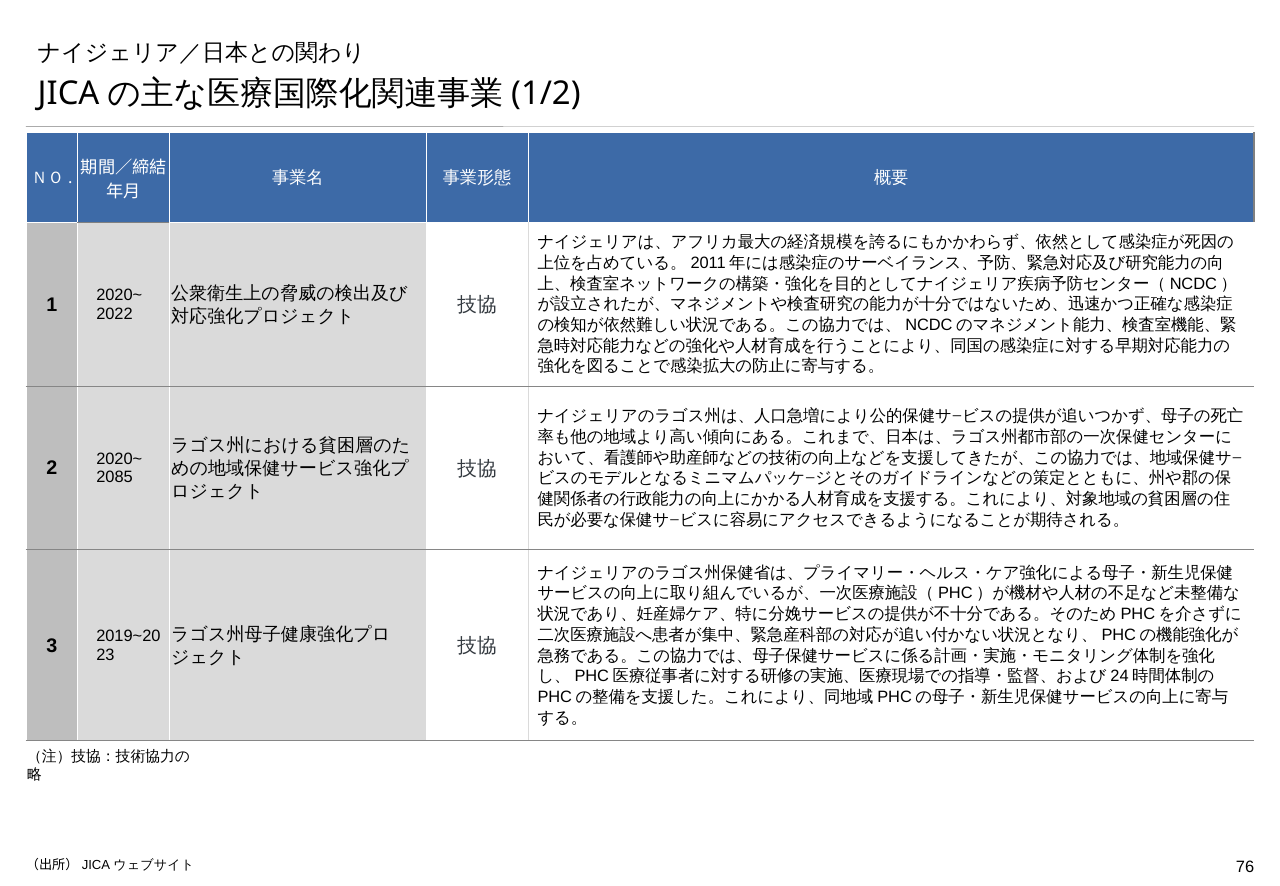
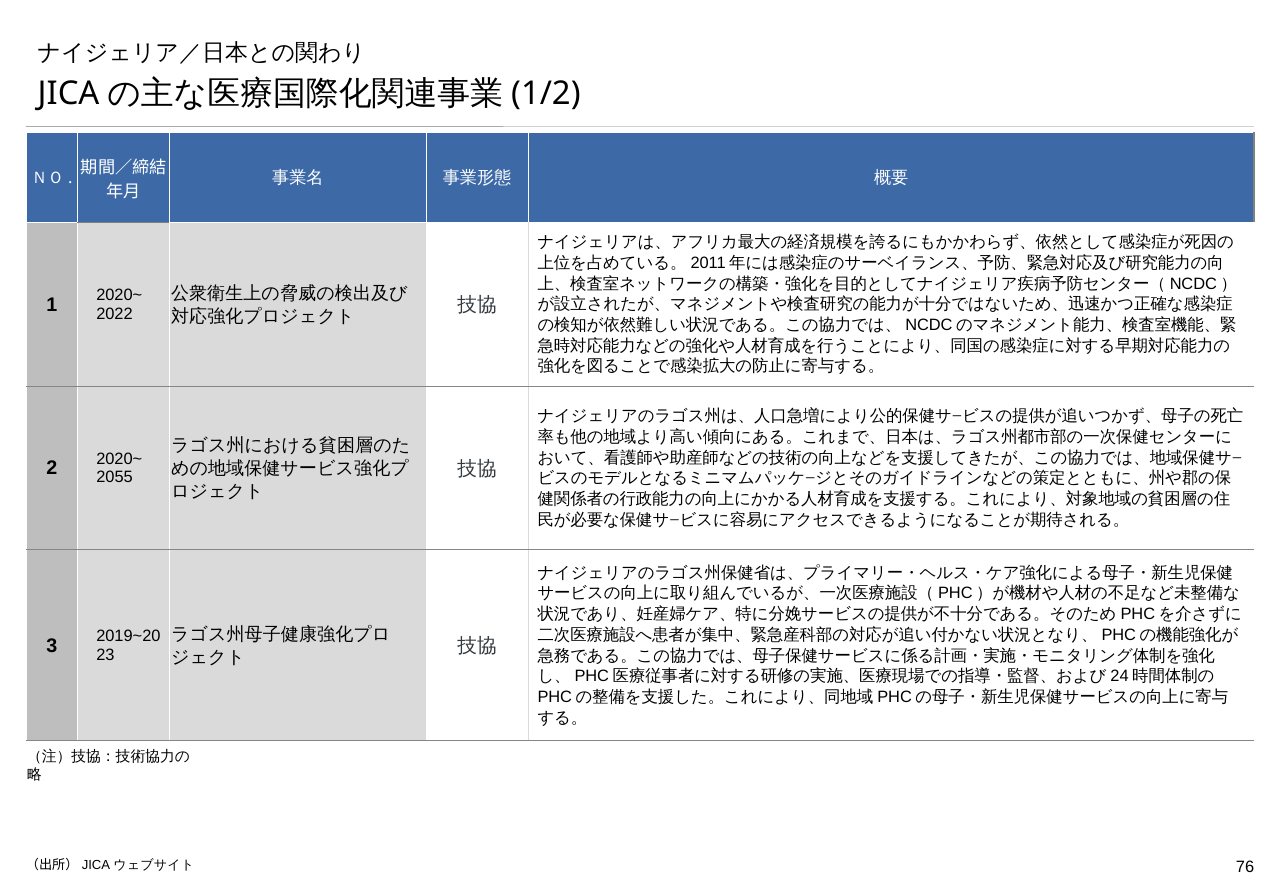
2085: 2085 -> 2055
